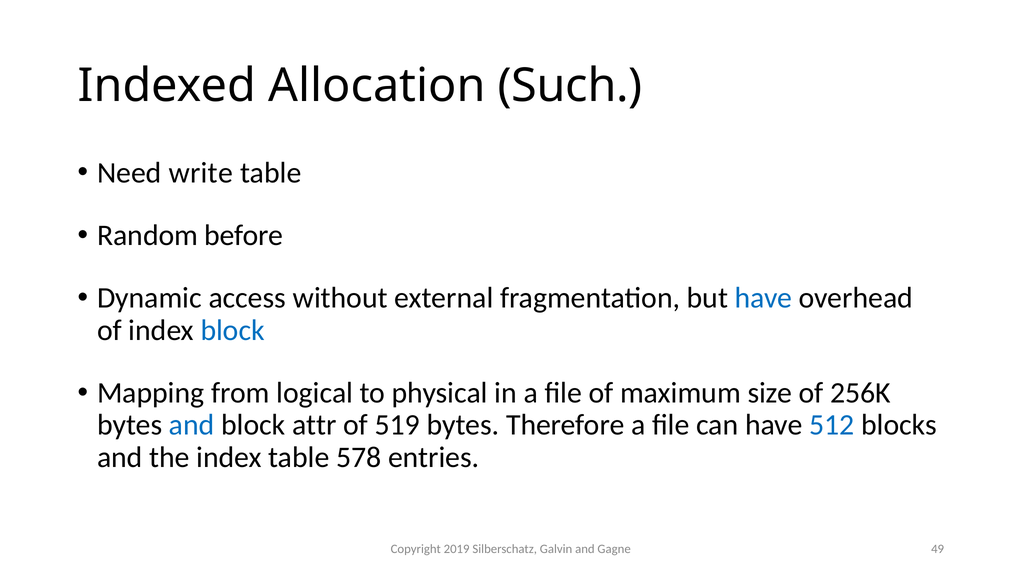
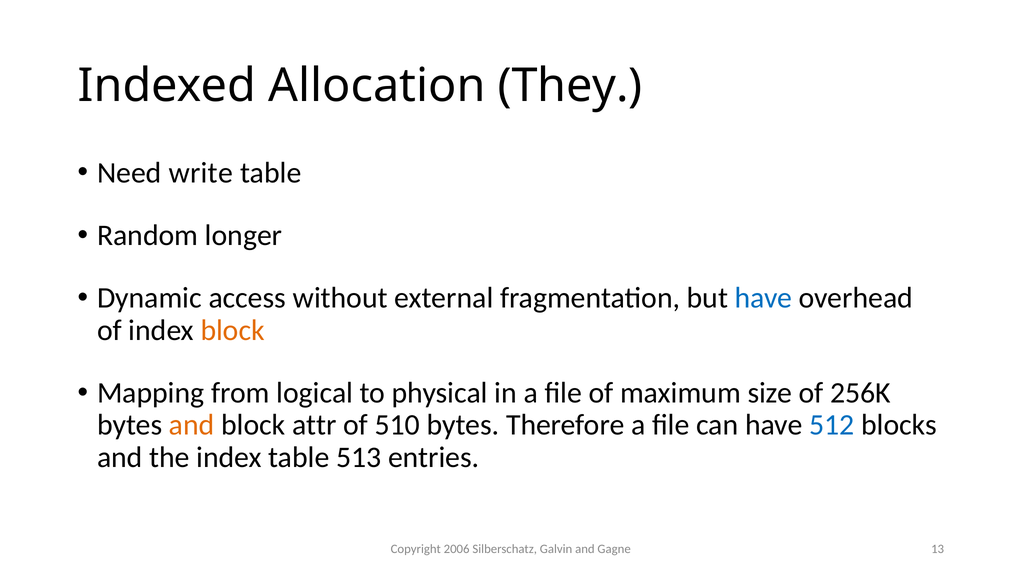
Such: Such -> They
before: before -> longer
block at (233, 330) colour: blue -> orange
and at (192, 425) colour: blue -> orange
519: 519 -> 510
578: 578 -> 513
2019: 2019 -> 2006
49: 49 -> 13
